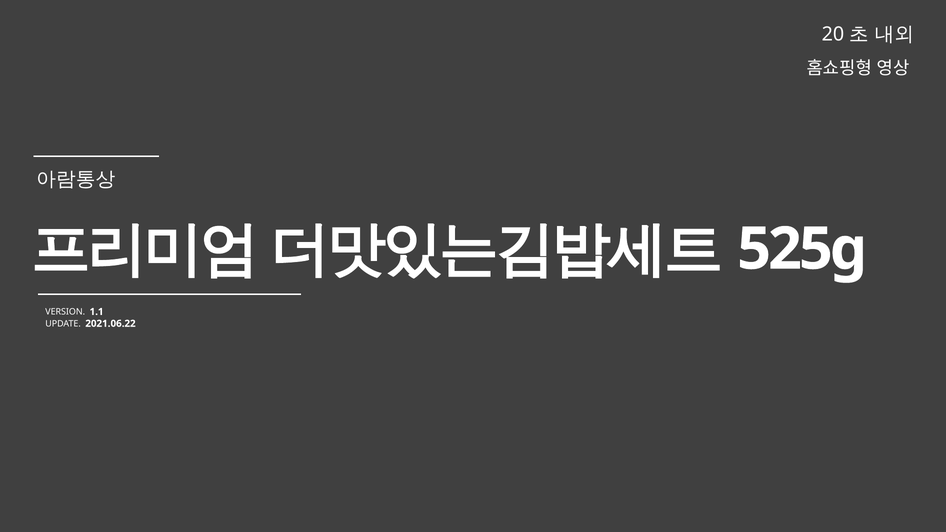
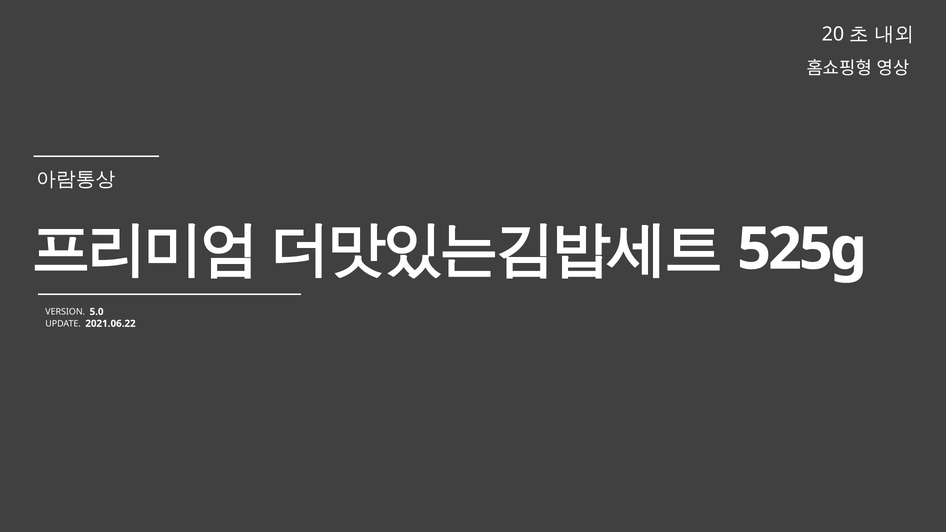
1.1: 1.1 -> 5.0
